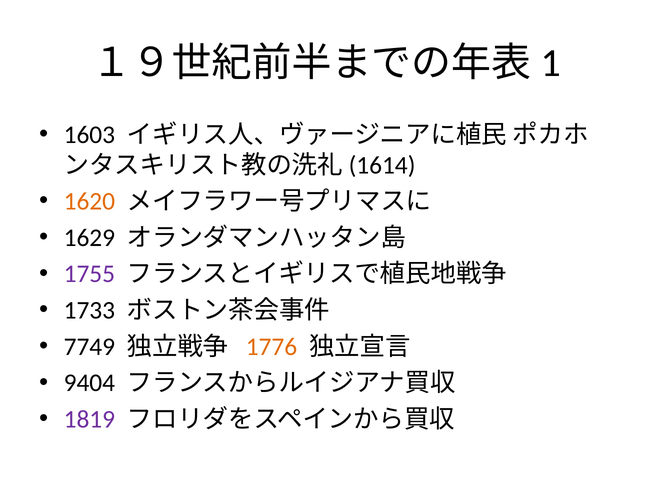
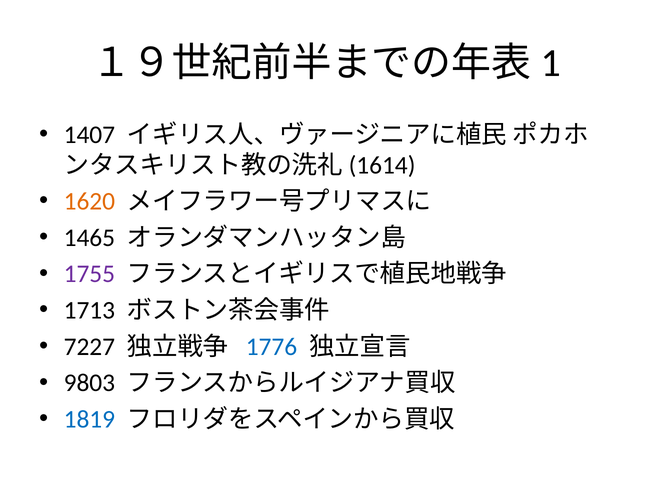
1603: 1603 -> 1407
1629: 1629 -> 1465
1733: 1733 -> 1713
7749: 7749 -> 7227
1776 colour: orange -> blue
9404: 9404 -> 9803
1819 colour: purple -> blue
